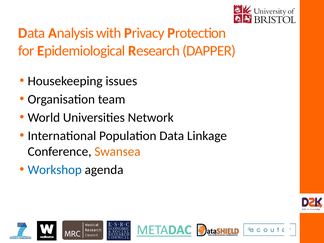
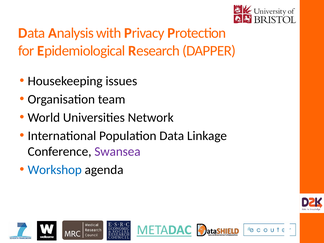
Swansea colour: orange -> purple
